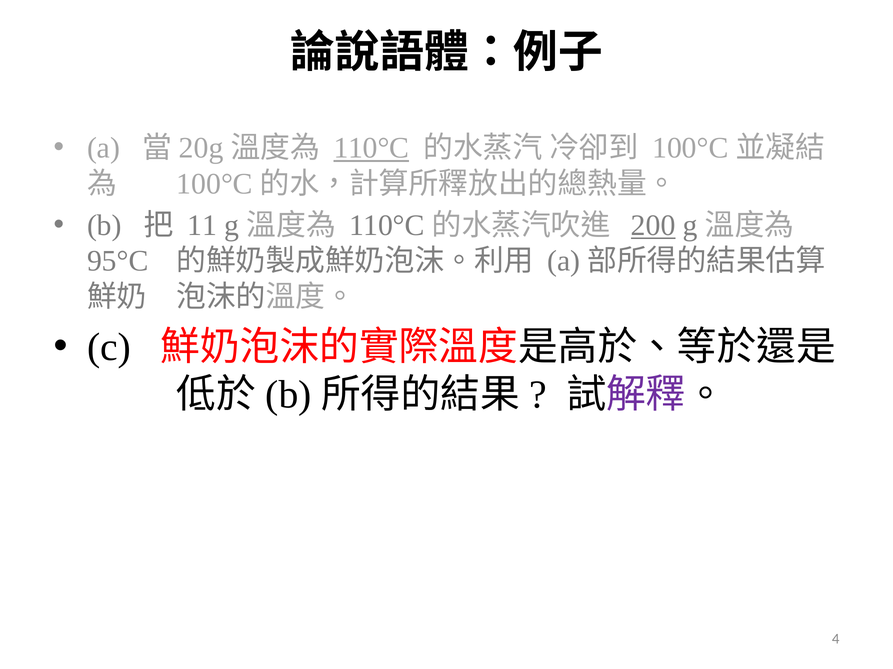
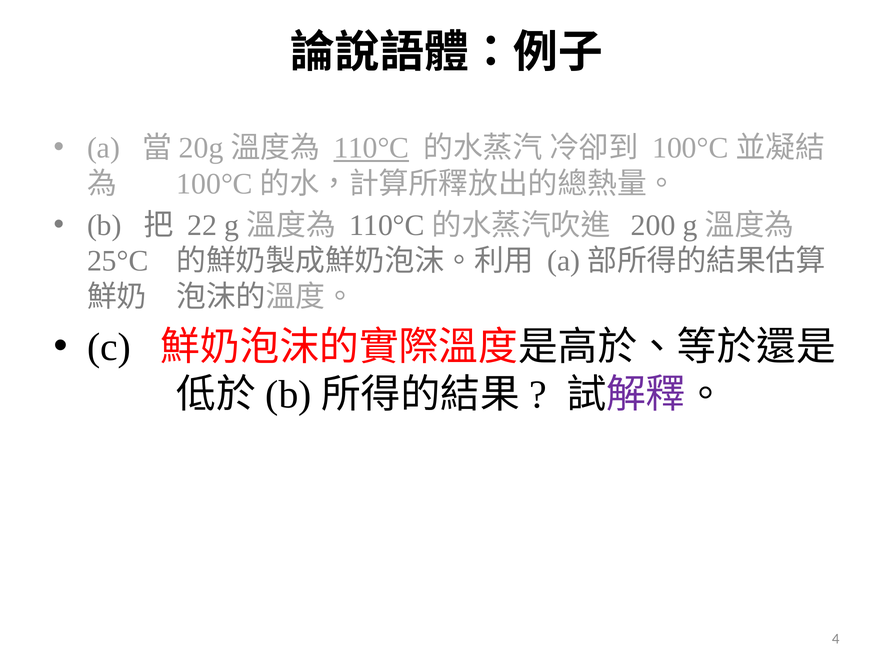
11: 11 -> 22
200 underline: present -> none
95°C: 95°C -> 25°C
